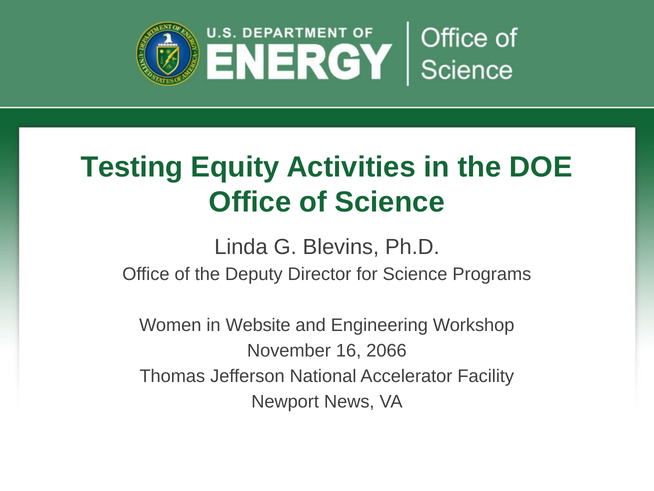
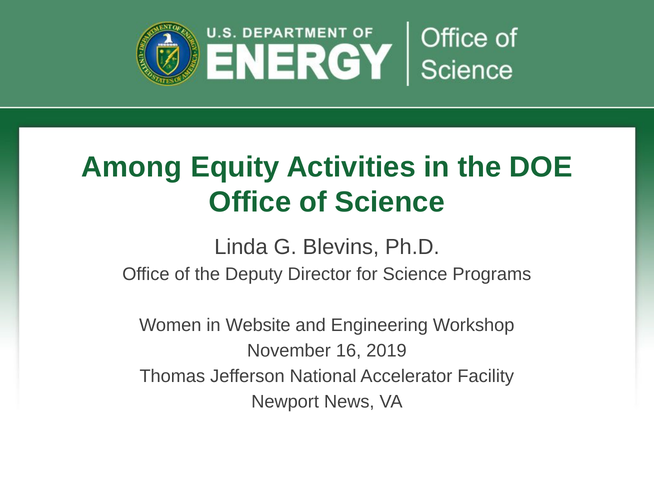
Testing: Testing -> Among
2066: 2066 -> 2019
